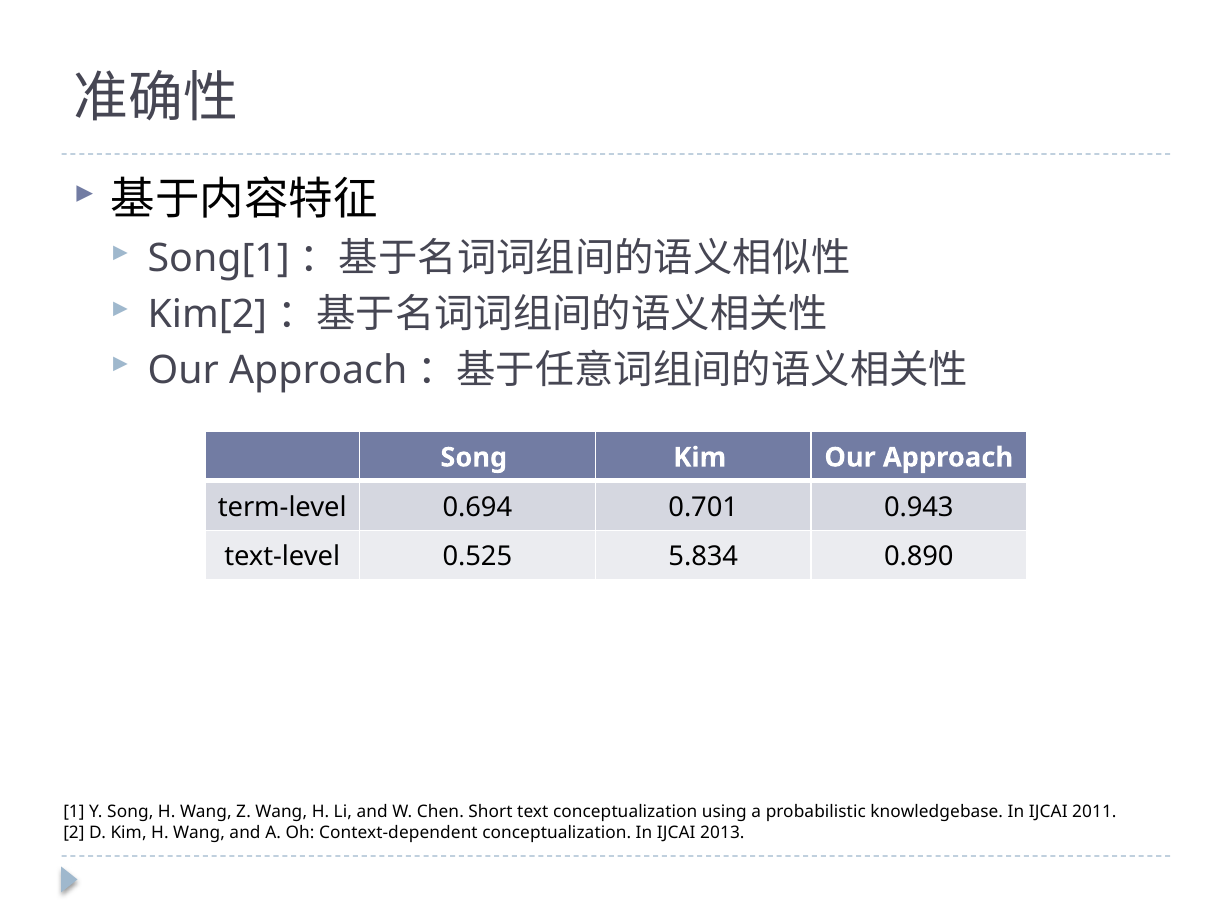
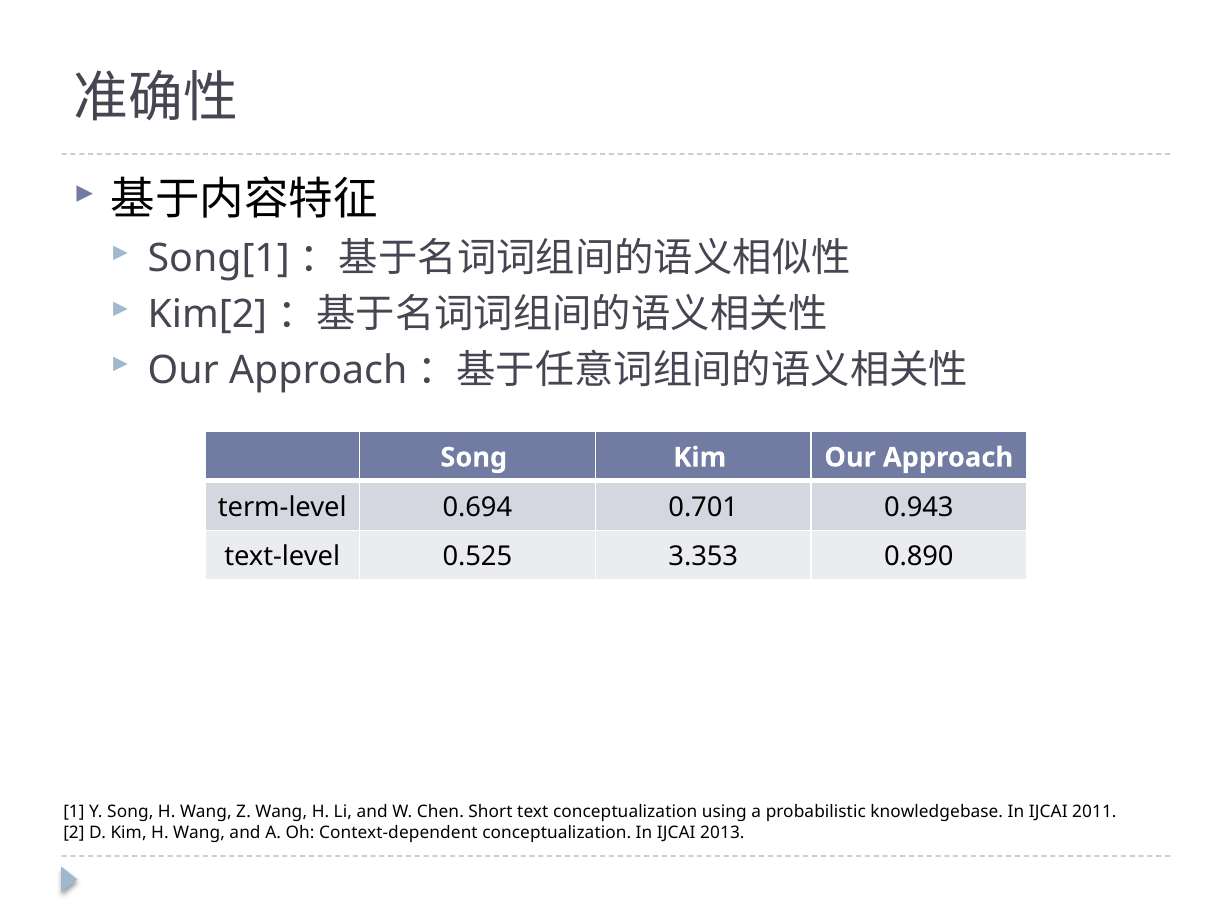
5.834: 5.834 -> 3.353
